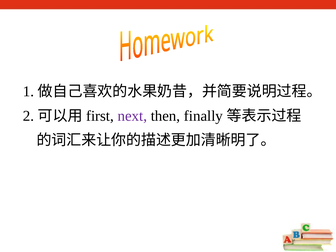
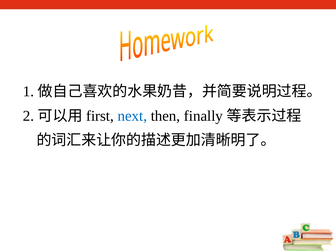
next colour: purple -> blue
